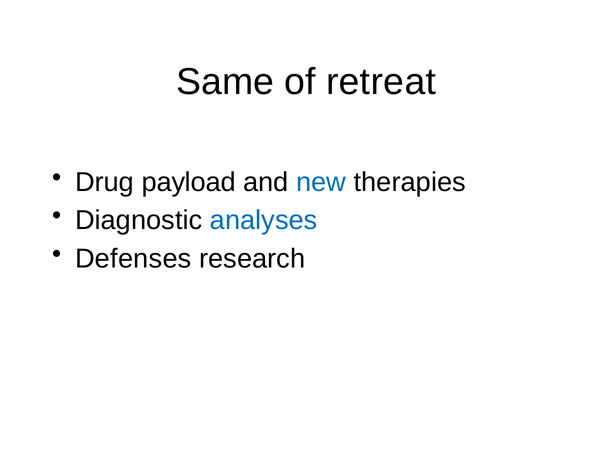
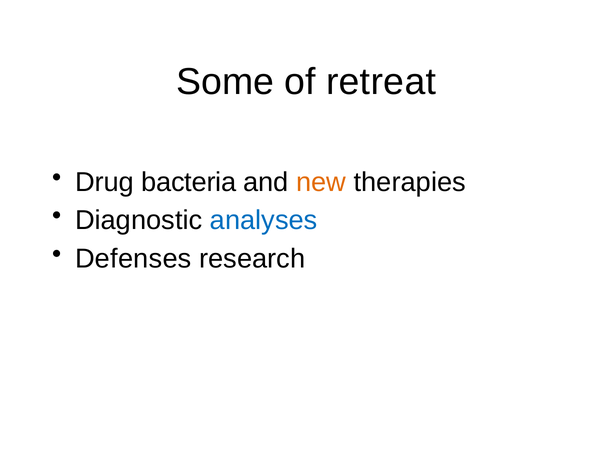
Same: Same -> Some
payload: payload -> bacteria
new colour: blue -> orange
